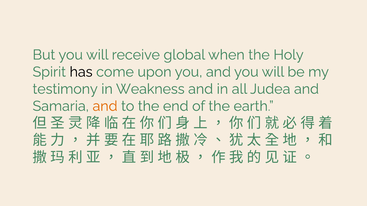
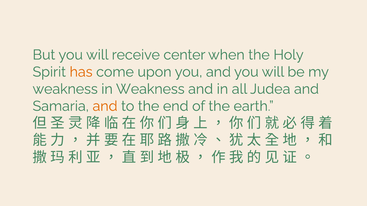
global: global -> center
has colour: black -> orange
testimony at (65, 89): testimony -> weakness
